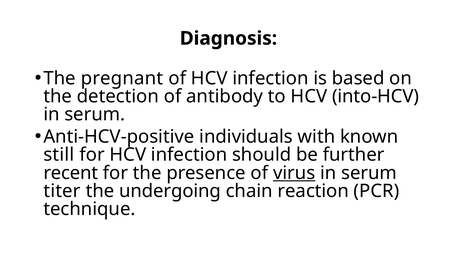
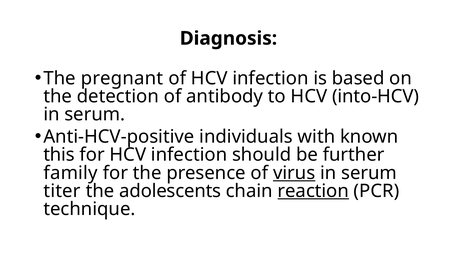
still: still -> this
recent: recent -> family
undergoing: undergoing -> adolescents
reaction underline: none -> present
